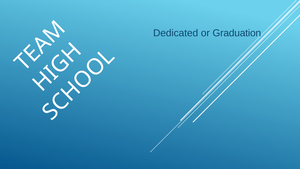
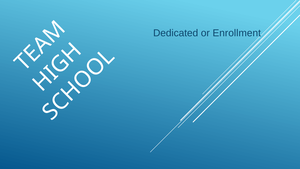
Graduation: Graduation -> Enrollment
